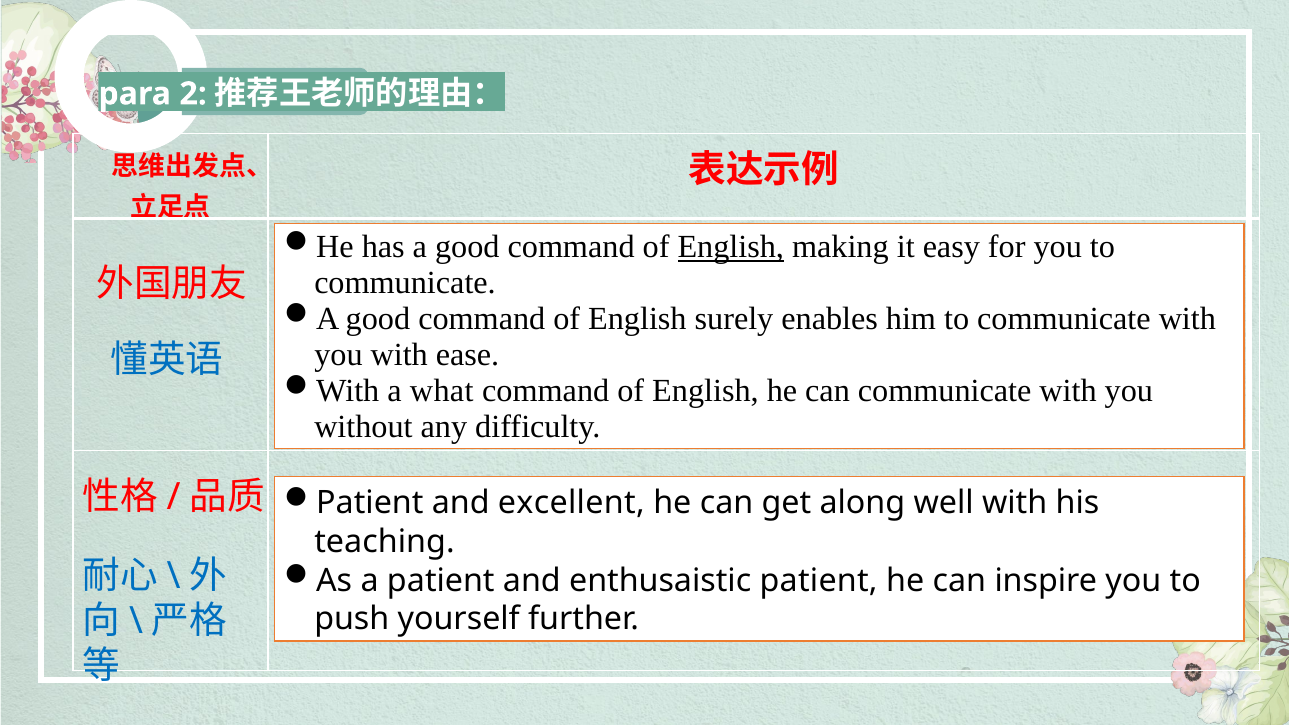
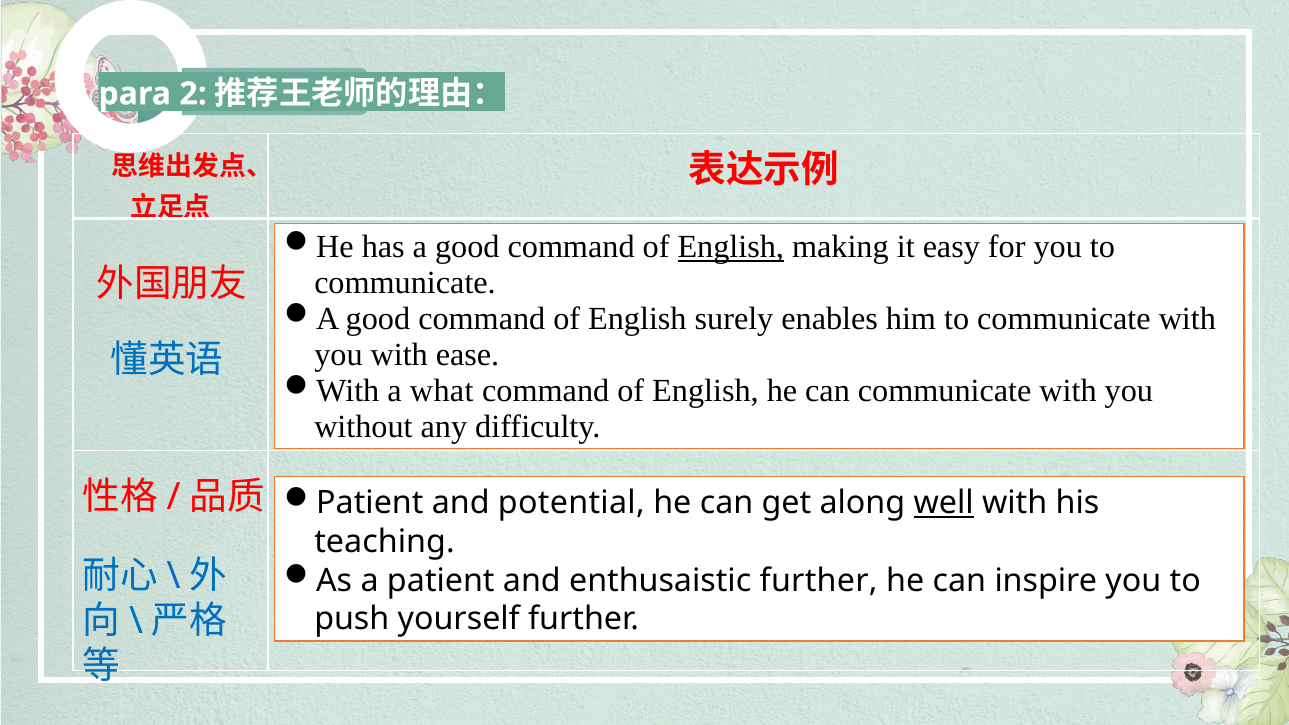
excellent: excellent -> potential
well underline: none -> present
enthusaistic patient: patient -> further
